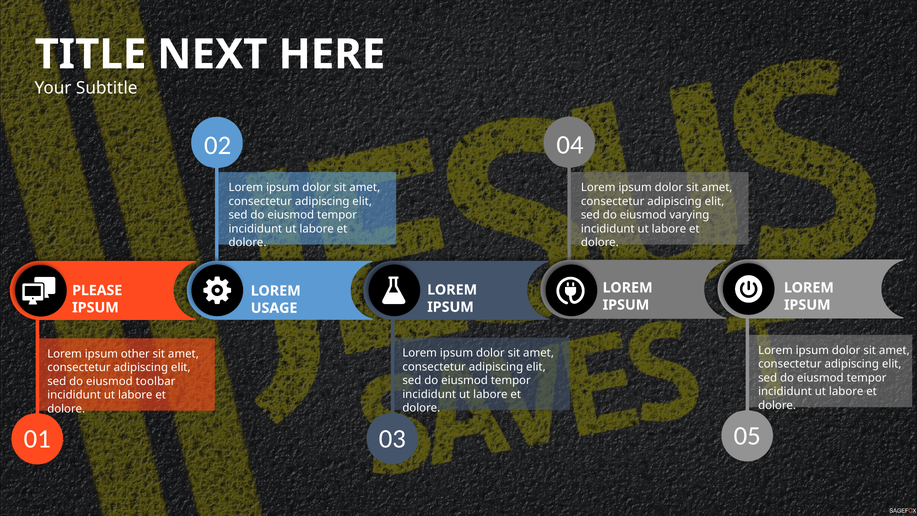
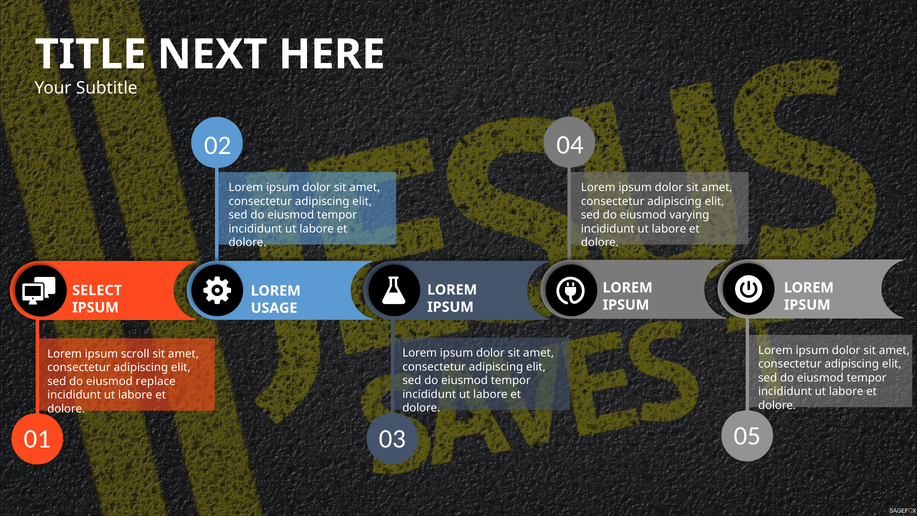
PLEASE: PLEASE -> SELECT
other: other -> scroll
toolbar: toolbar -> replace
